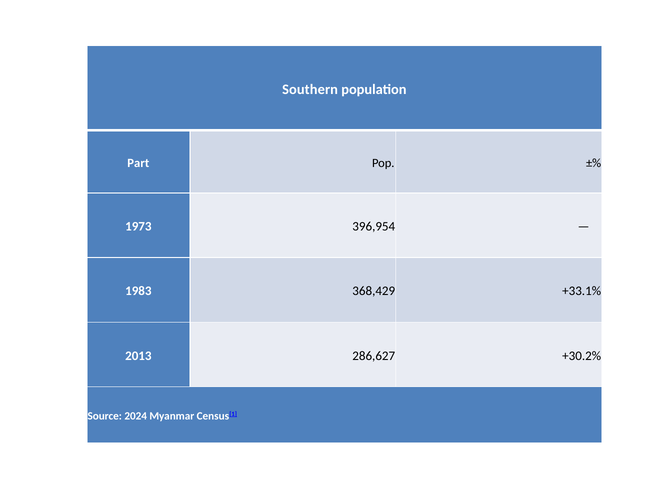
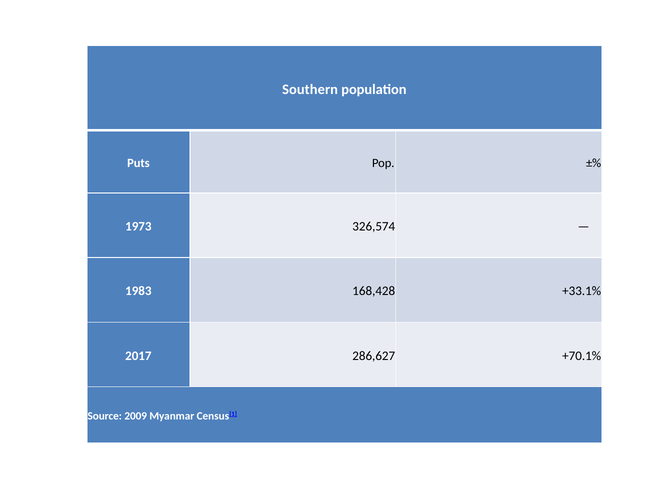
Part: Part -> Puts
396,954: 396,954 -> 326,574
368,429: 368,429 -> 168,428
2013: 2013 -> 2017
+30.2%: +30.2% -> +70.1%
2024: 2024 -> 2009
